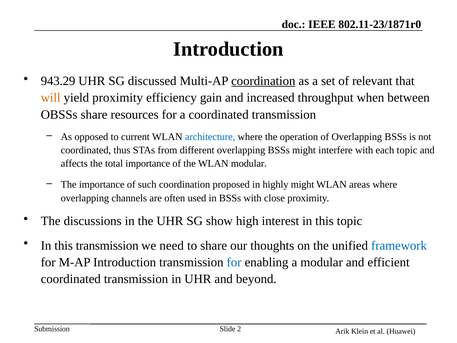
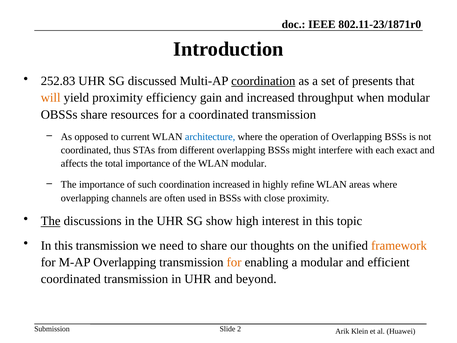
943.29: 943.29 -> 252.83
relevant: relevant -> presents
when between: between -> modular
each topic: topic -> exact
coordination proposed: proposed -> increased
highly might: might -> refine
The at (51, 221) underline: none -> present
framework colour: blue -> orange
M-AP Introduction: Introduction -> Overlapping
for at (234, 262) colour: blue -> orange
